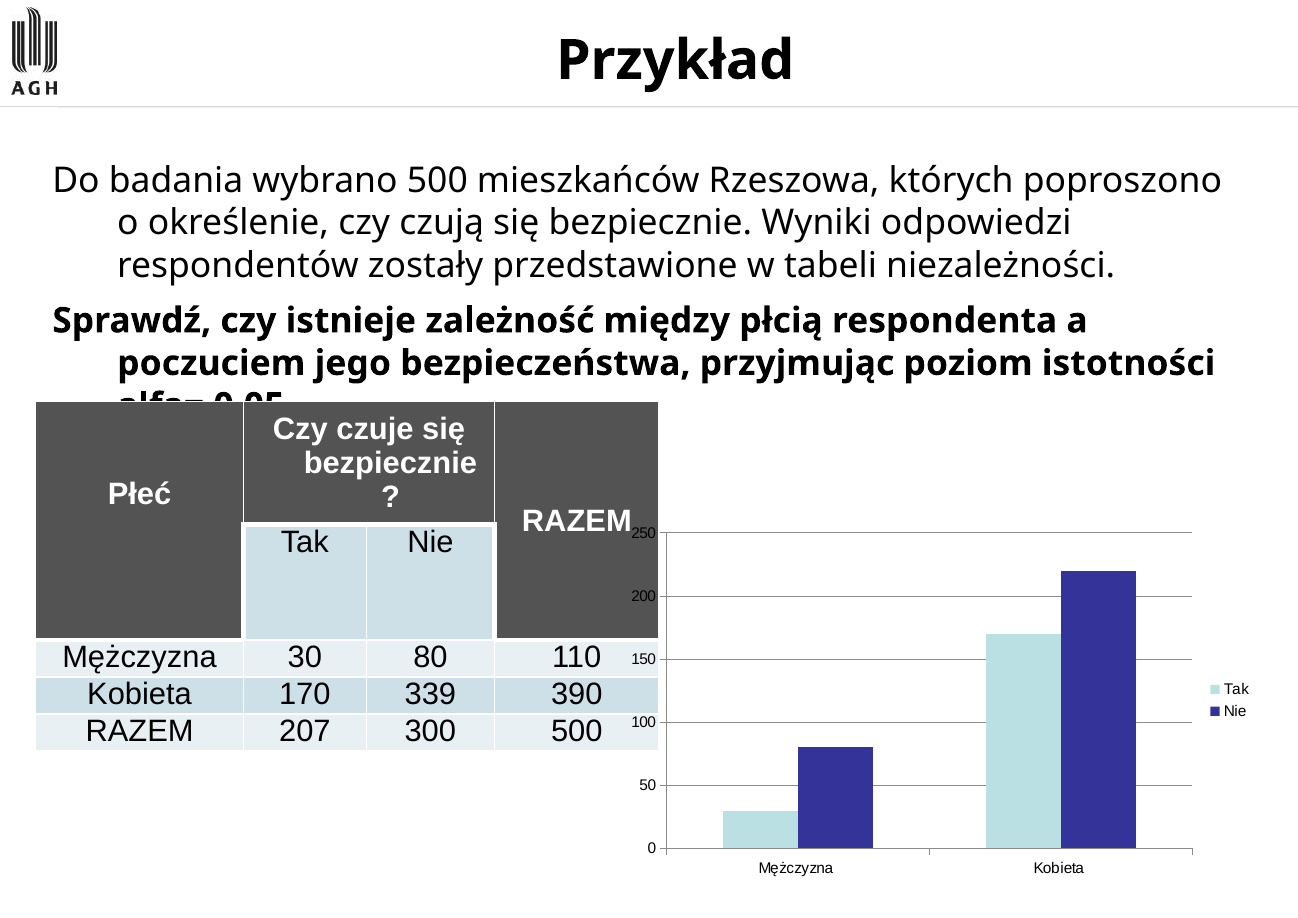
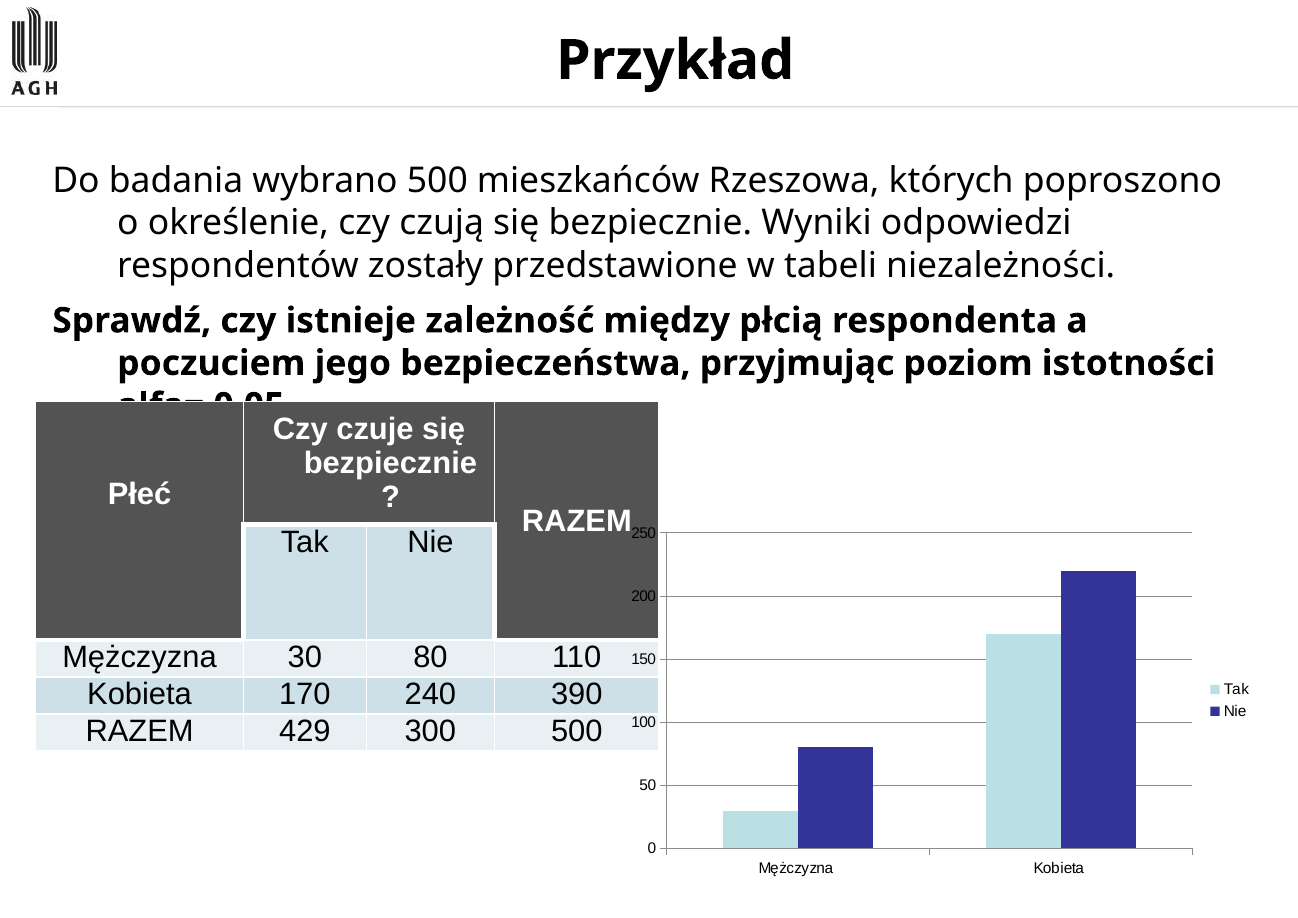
339: 339 -> 240
207: 207 -> 429
